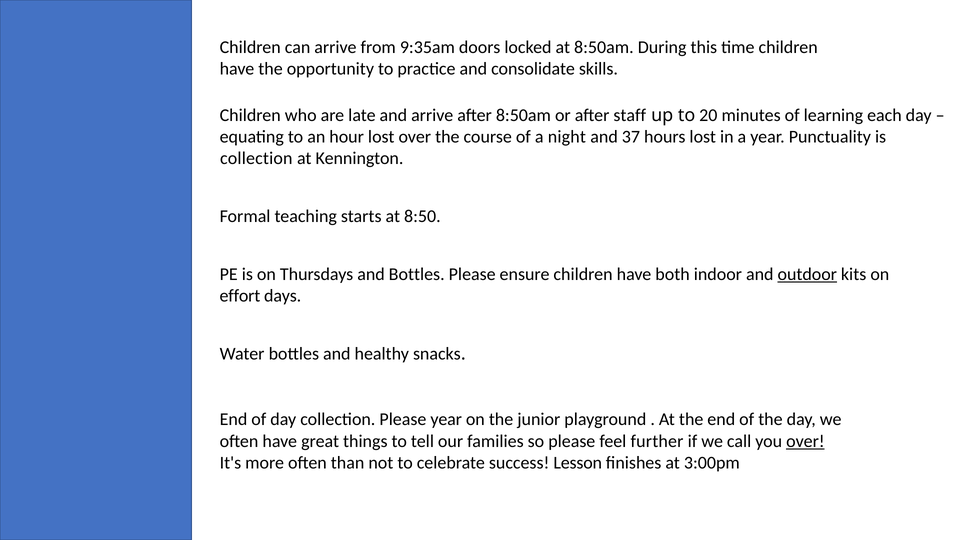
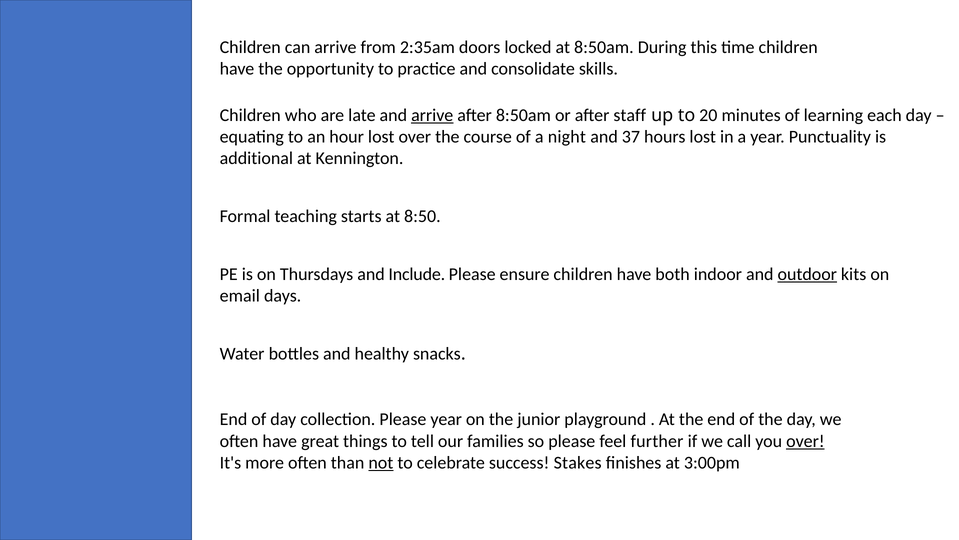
9:35am: 9:35am -> 2:35am
arrive at (432, 115) underline: none -> present
collection at (256, 158): collection -> additional
and Bottles: Bottles -> Include
effort: effort -> email
not underline: none -> present
Lesson: Lesson -> Stakes
